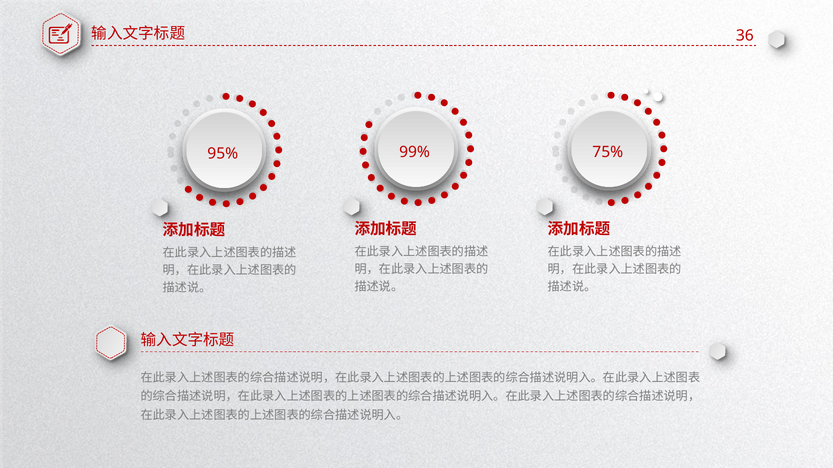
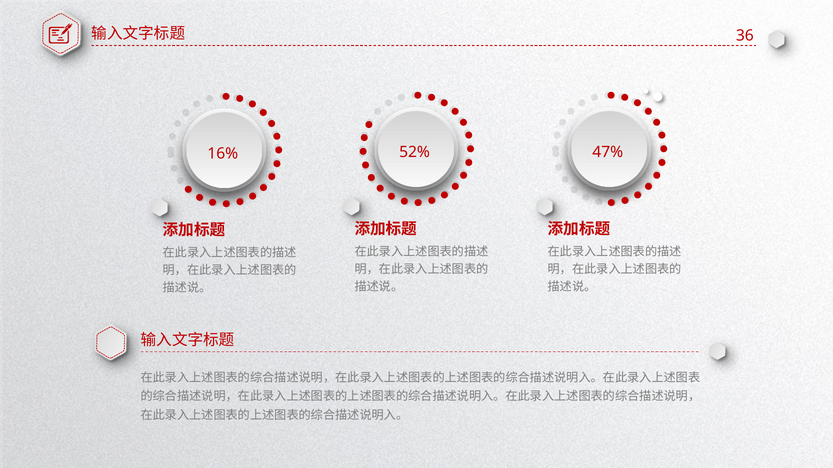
99%: 99% -> 52%
75%: 75% -> 47%
95%: 95% -> 16%
